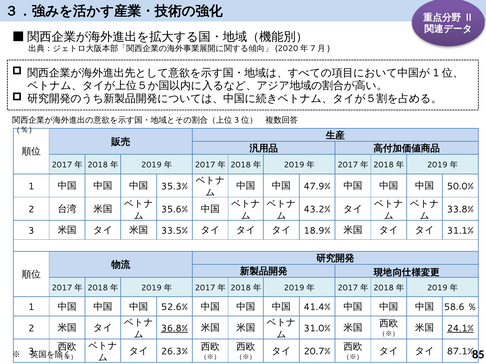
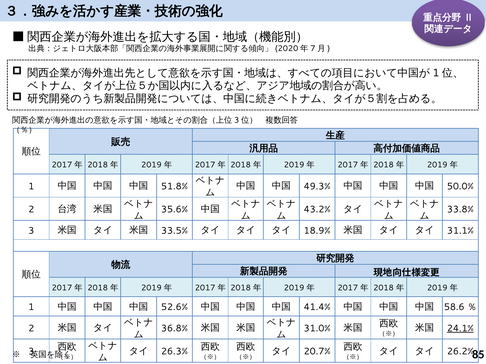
47.9%: 47.9% -> 49.3%
35.3%: 35.3% -> 51.8%
36.8% underline: present -> none
87.1%: 87.1% -> 26.2%
